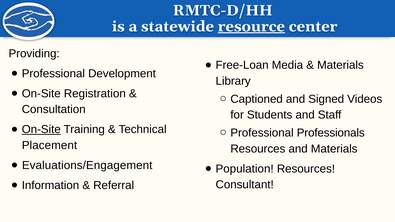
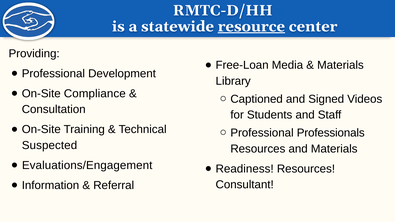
Registration: Registration -> Compliance
On-Site at (41, 130) underline: present -> none
Placement: Placement -> Suspected
Population: Population -> Readiness
